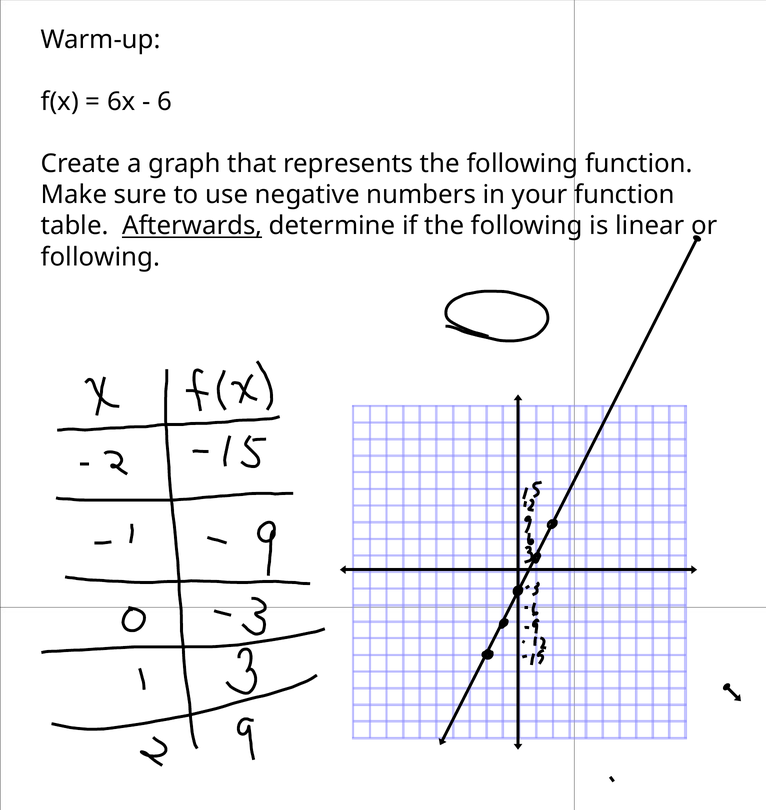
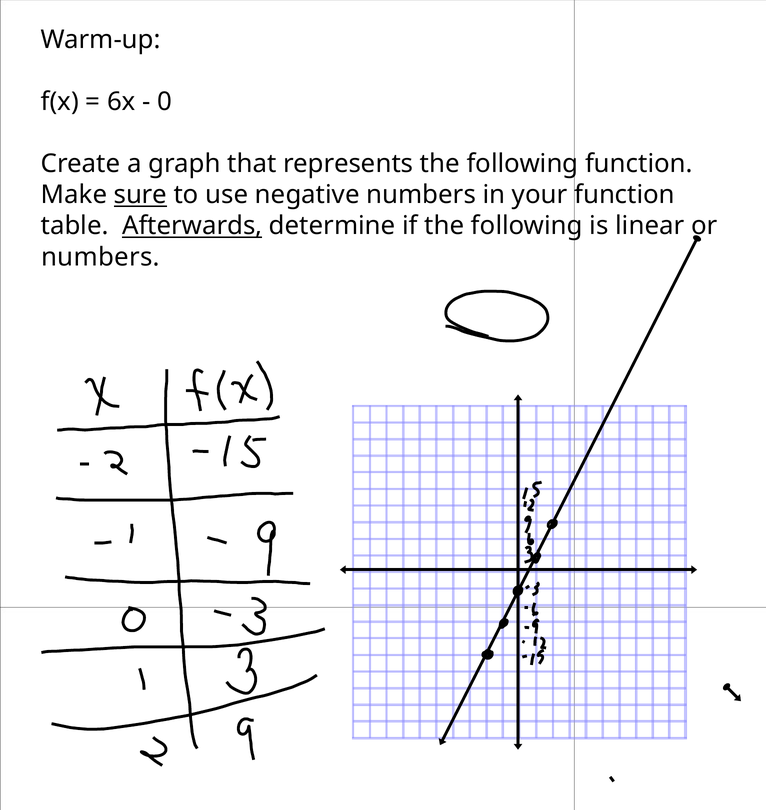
6: 6 -> 0
sure underline: none -> present
following at (101, 257): following -> numbers
